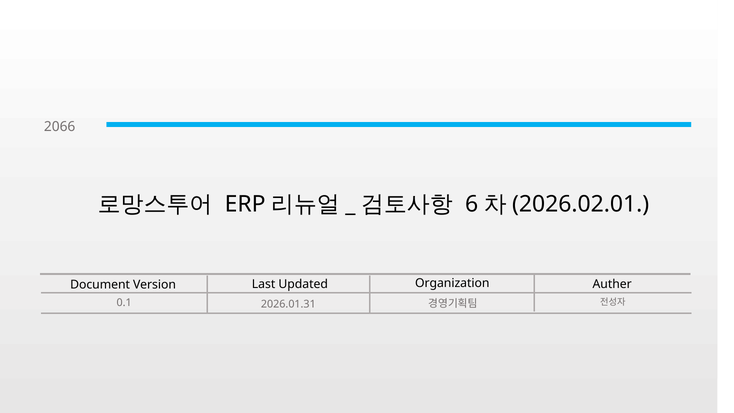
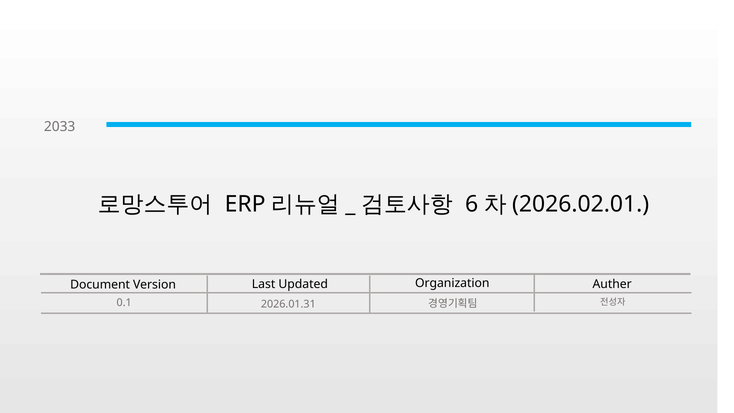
2066: 2066 -> 2033
